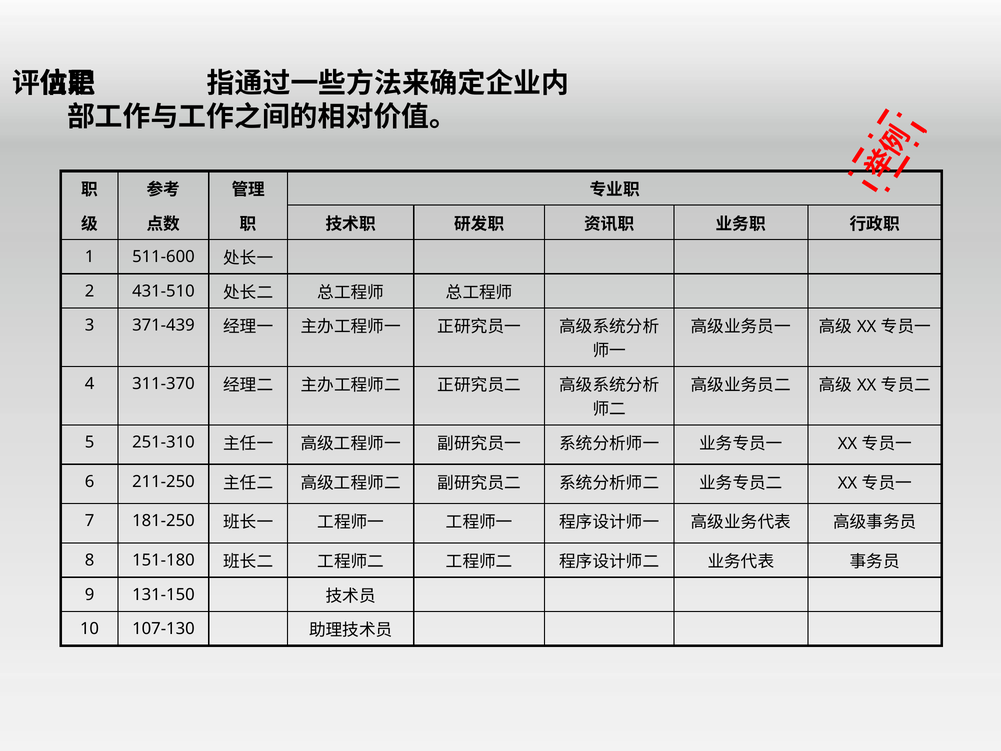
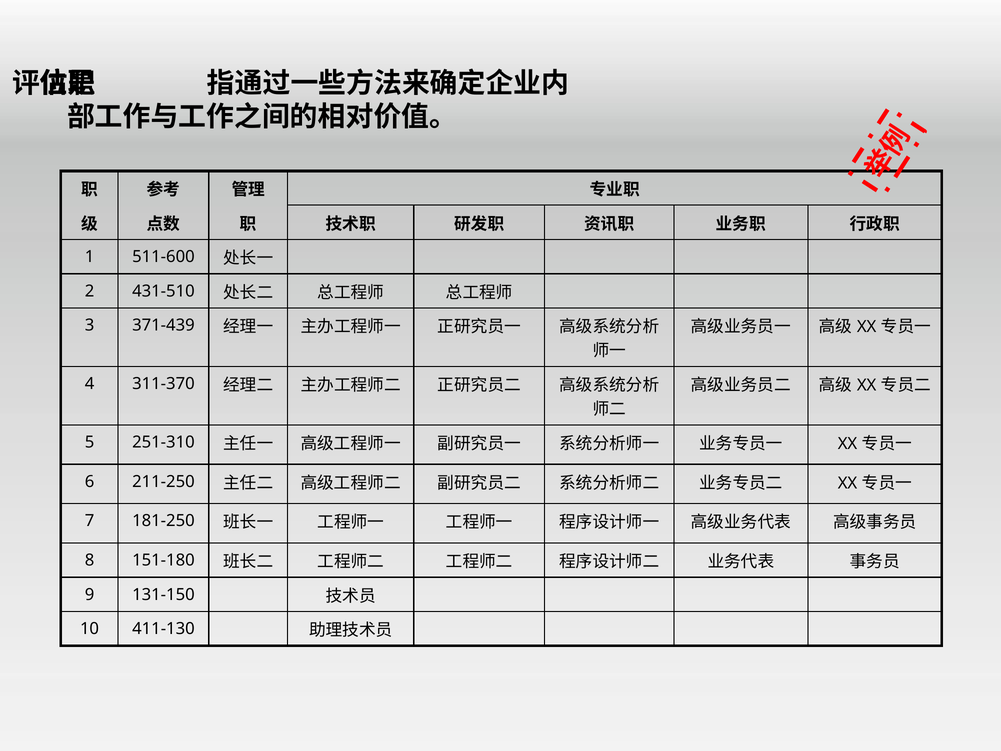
107-130: 107-130 -> 411-130
